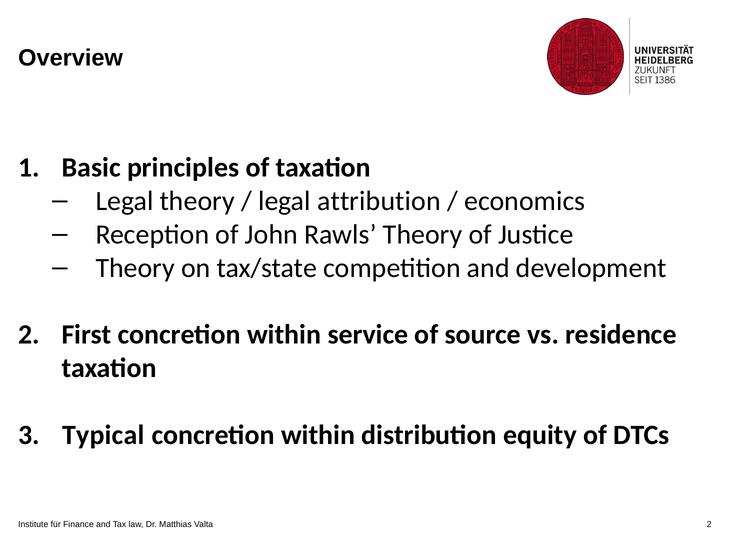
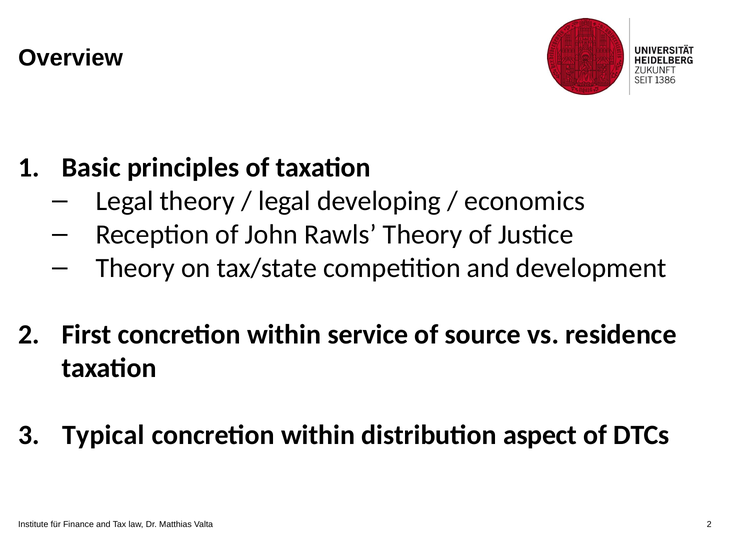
attribution: attribution -> developing
equity: equity -> aspect
